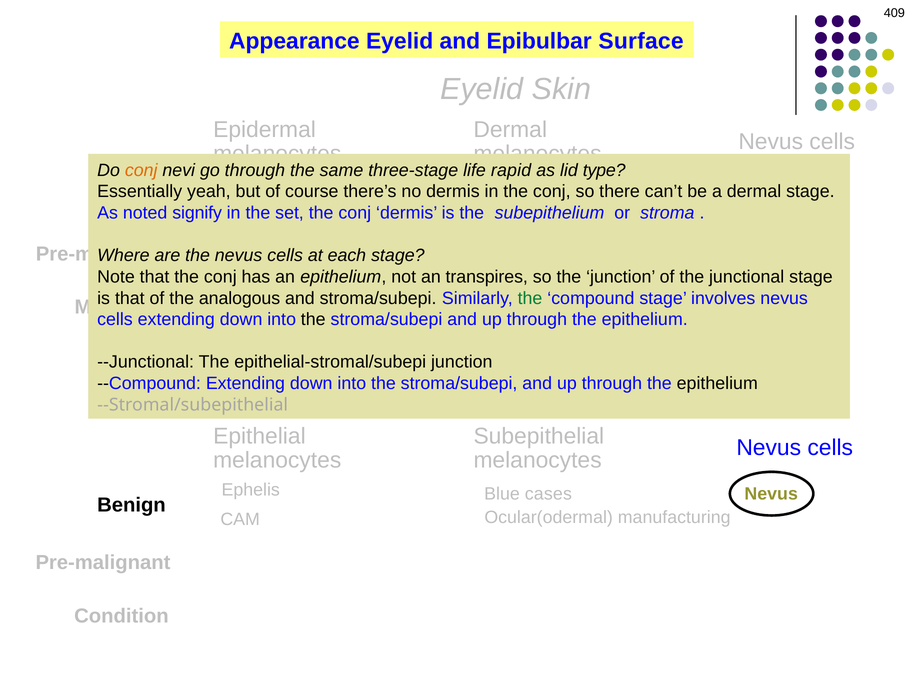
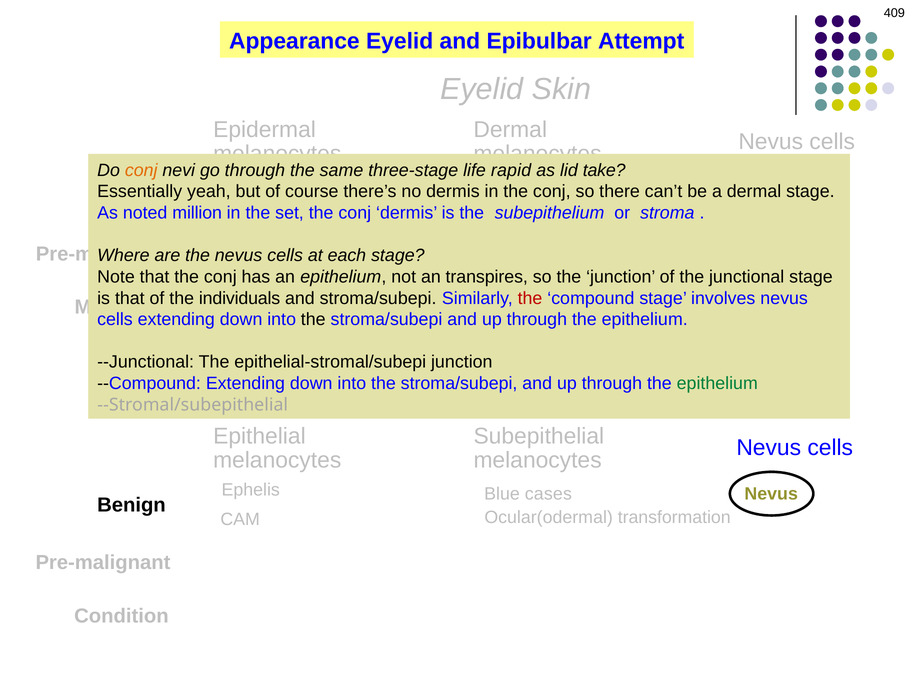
Surface: Surface -> Attempt
type: type -> take
signify: signify -> million
analogous: analogous -> individuals
the at (530, 298) colour: green -> red
epithelium at (717, 384) colour: black -> green
manufacturing: manufacturing -> transformation
